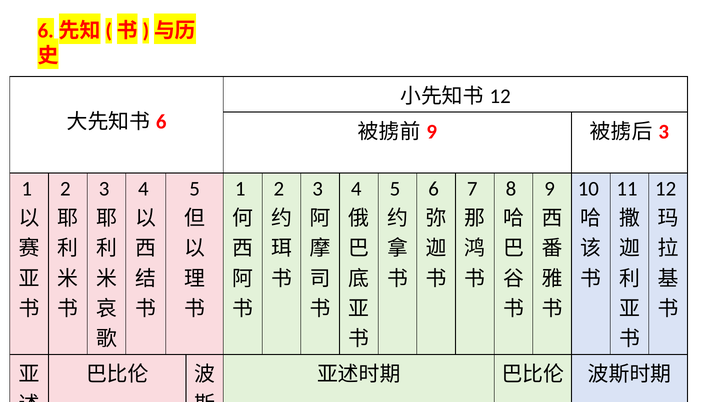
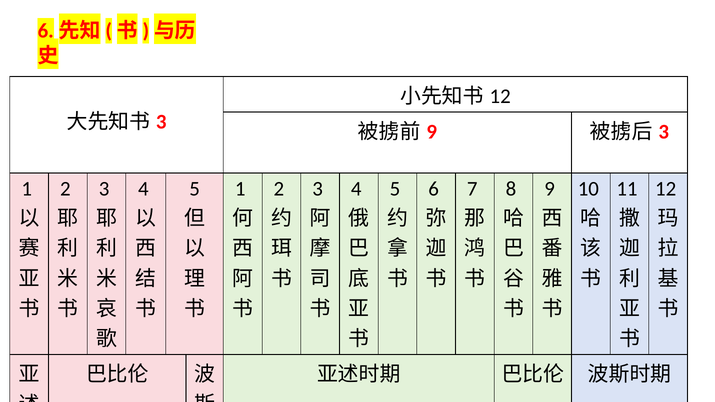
6 at (161, 122): 6 -> 3
